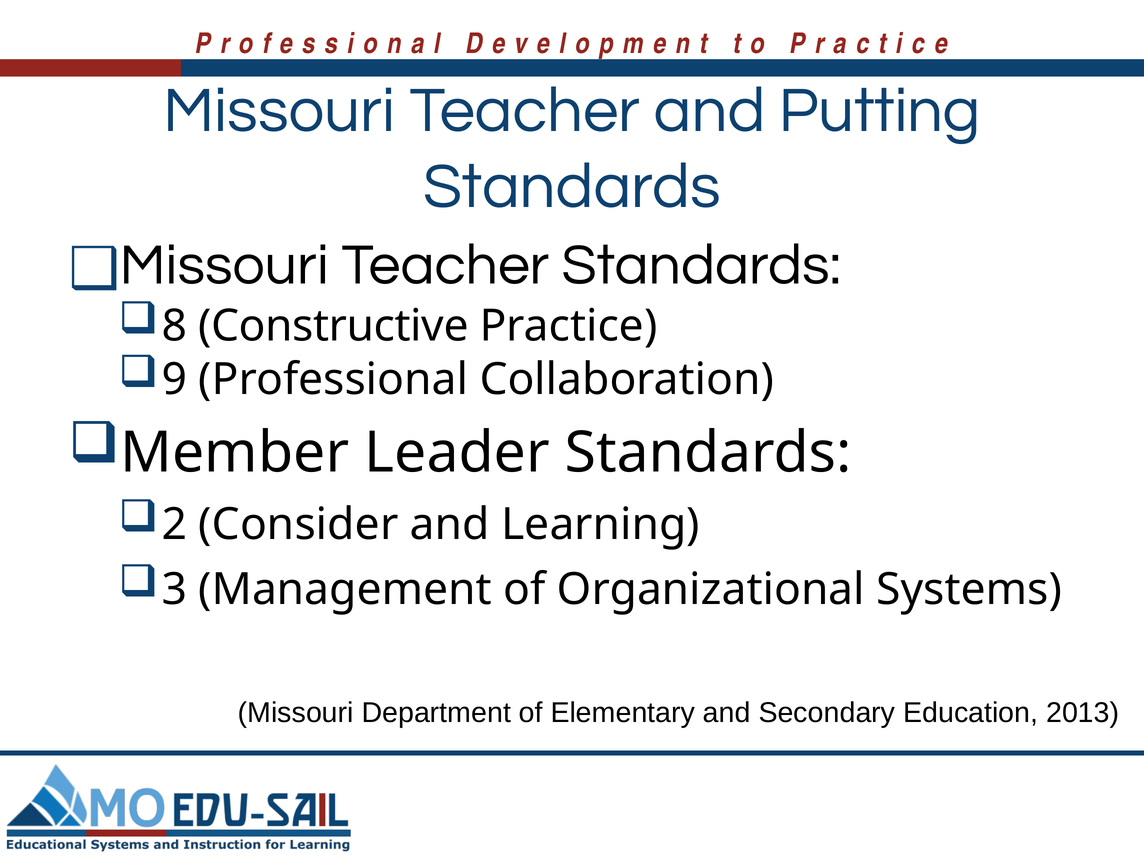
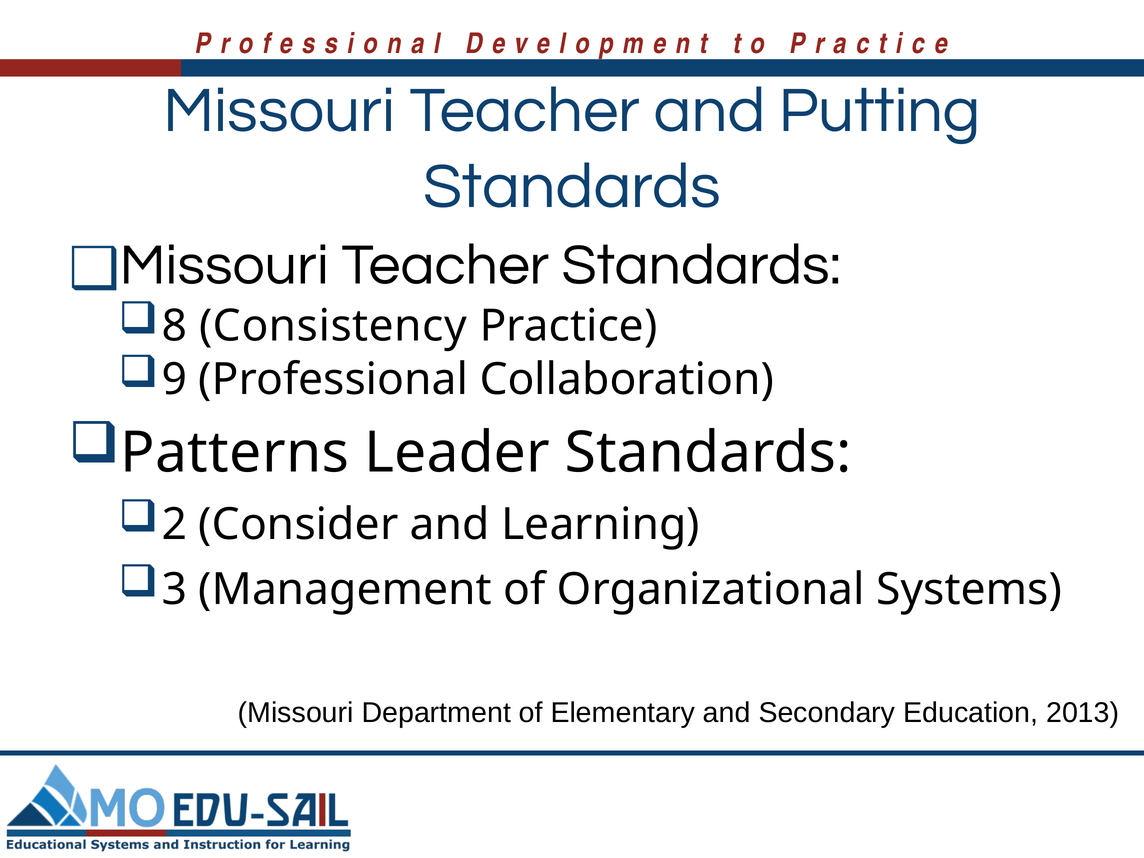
Constructive: Constructive -> Consistency
Member: Member -> Patterns
